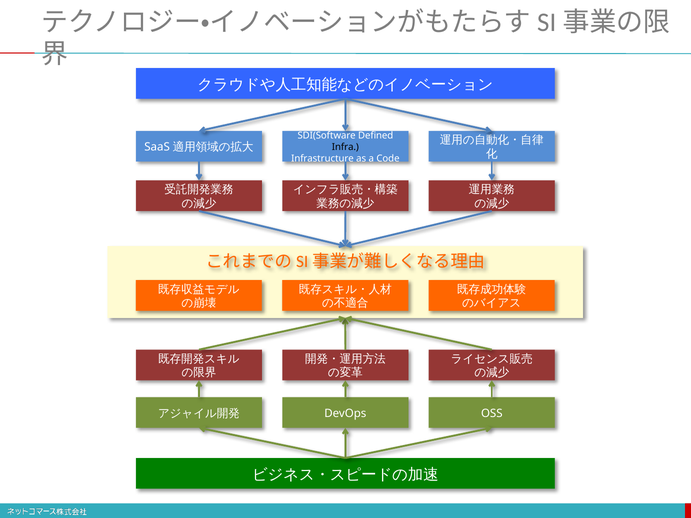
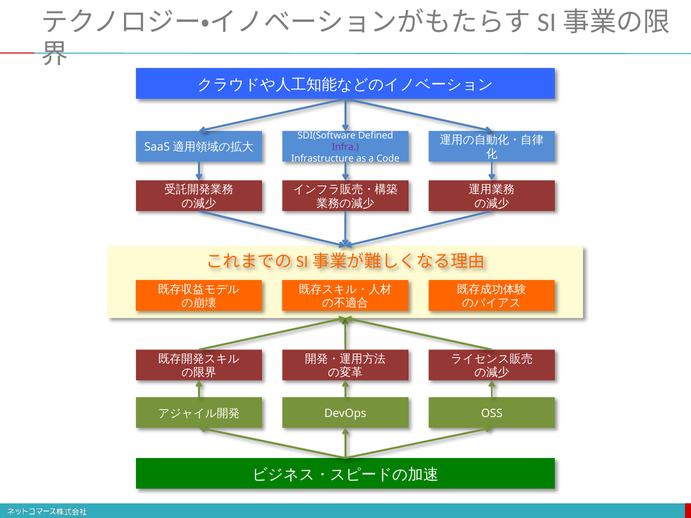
Infra colour: black -> purple
